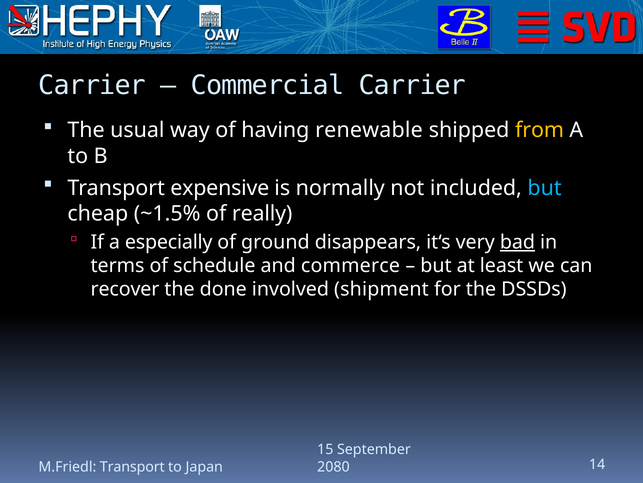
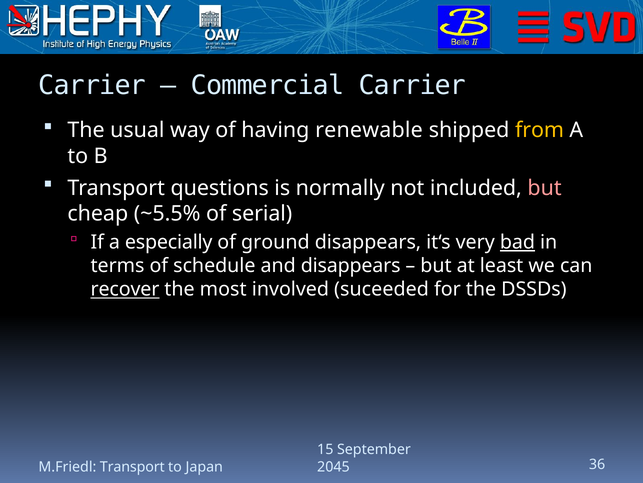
expensive: expensive -> questions
but at (545, 188) colour: light blue -> pink
~1.5%: ~1.5% -> ~5.5%
really: really -> serial
and commerce: commerce -> disappears
recover underline: none -> present
done: done -> most
shipment: shipment -> suceeded
2080: 2080 -> 2045
14: 14 -> 36
